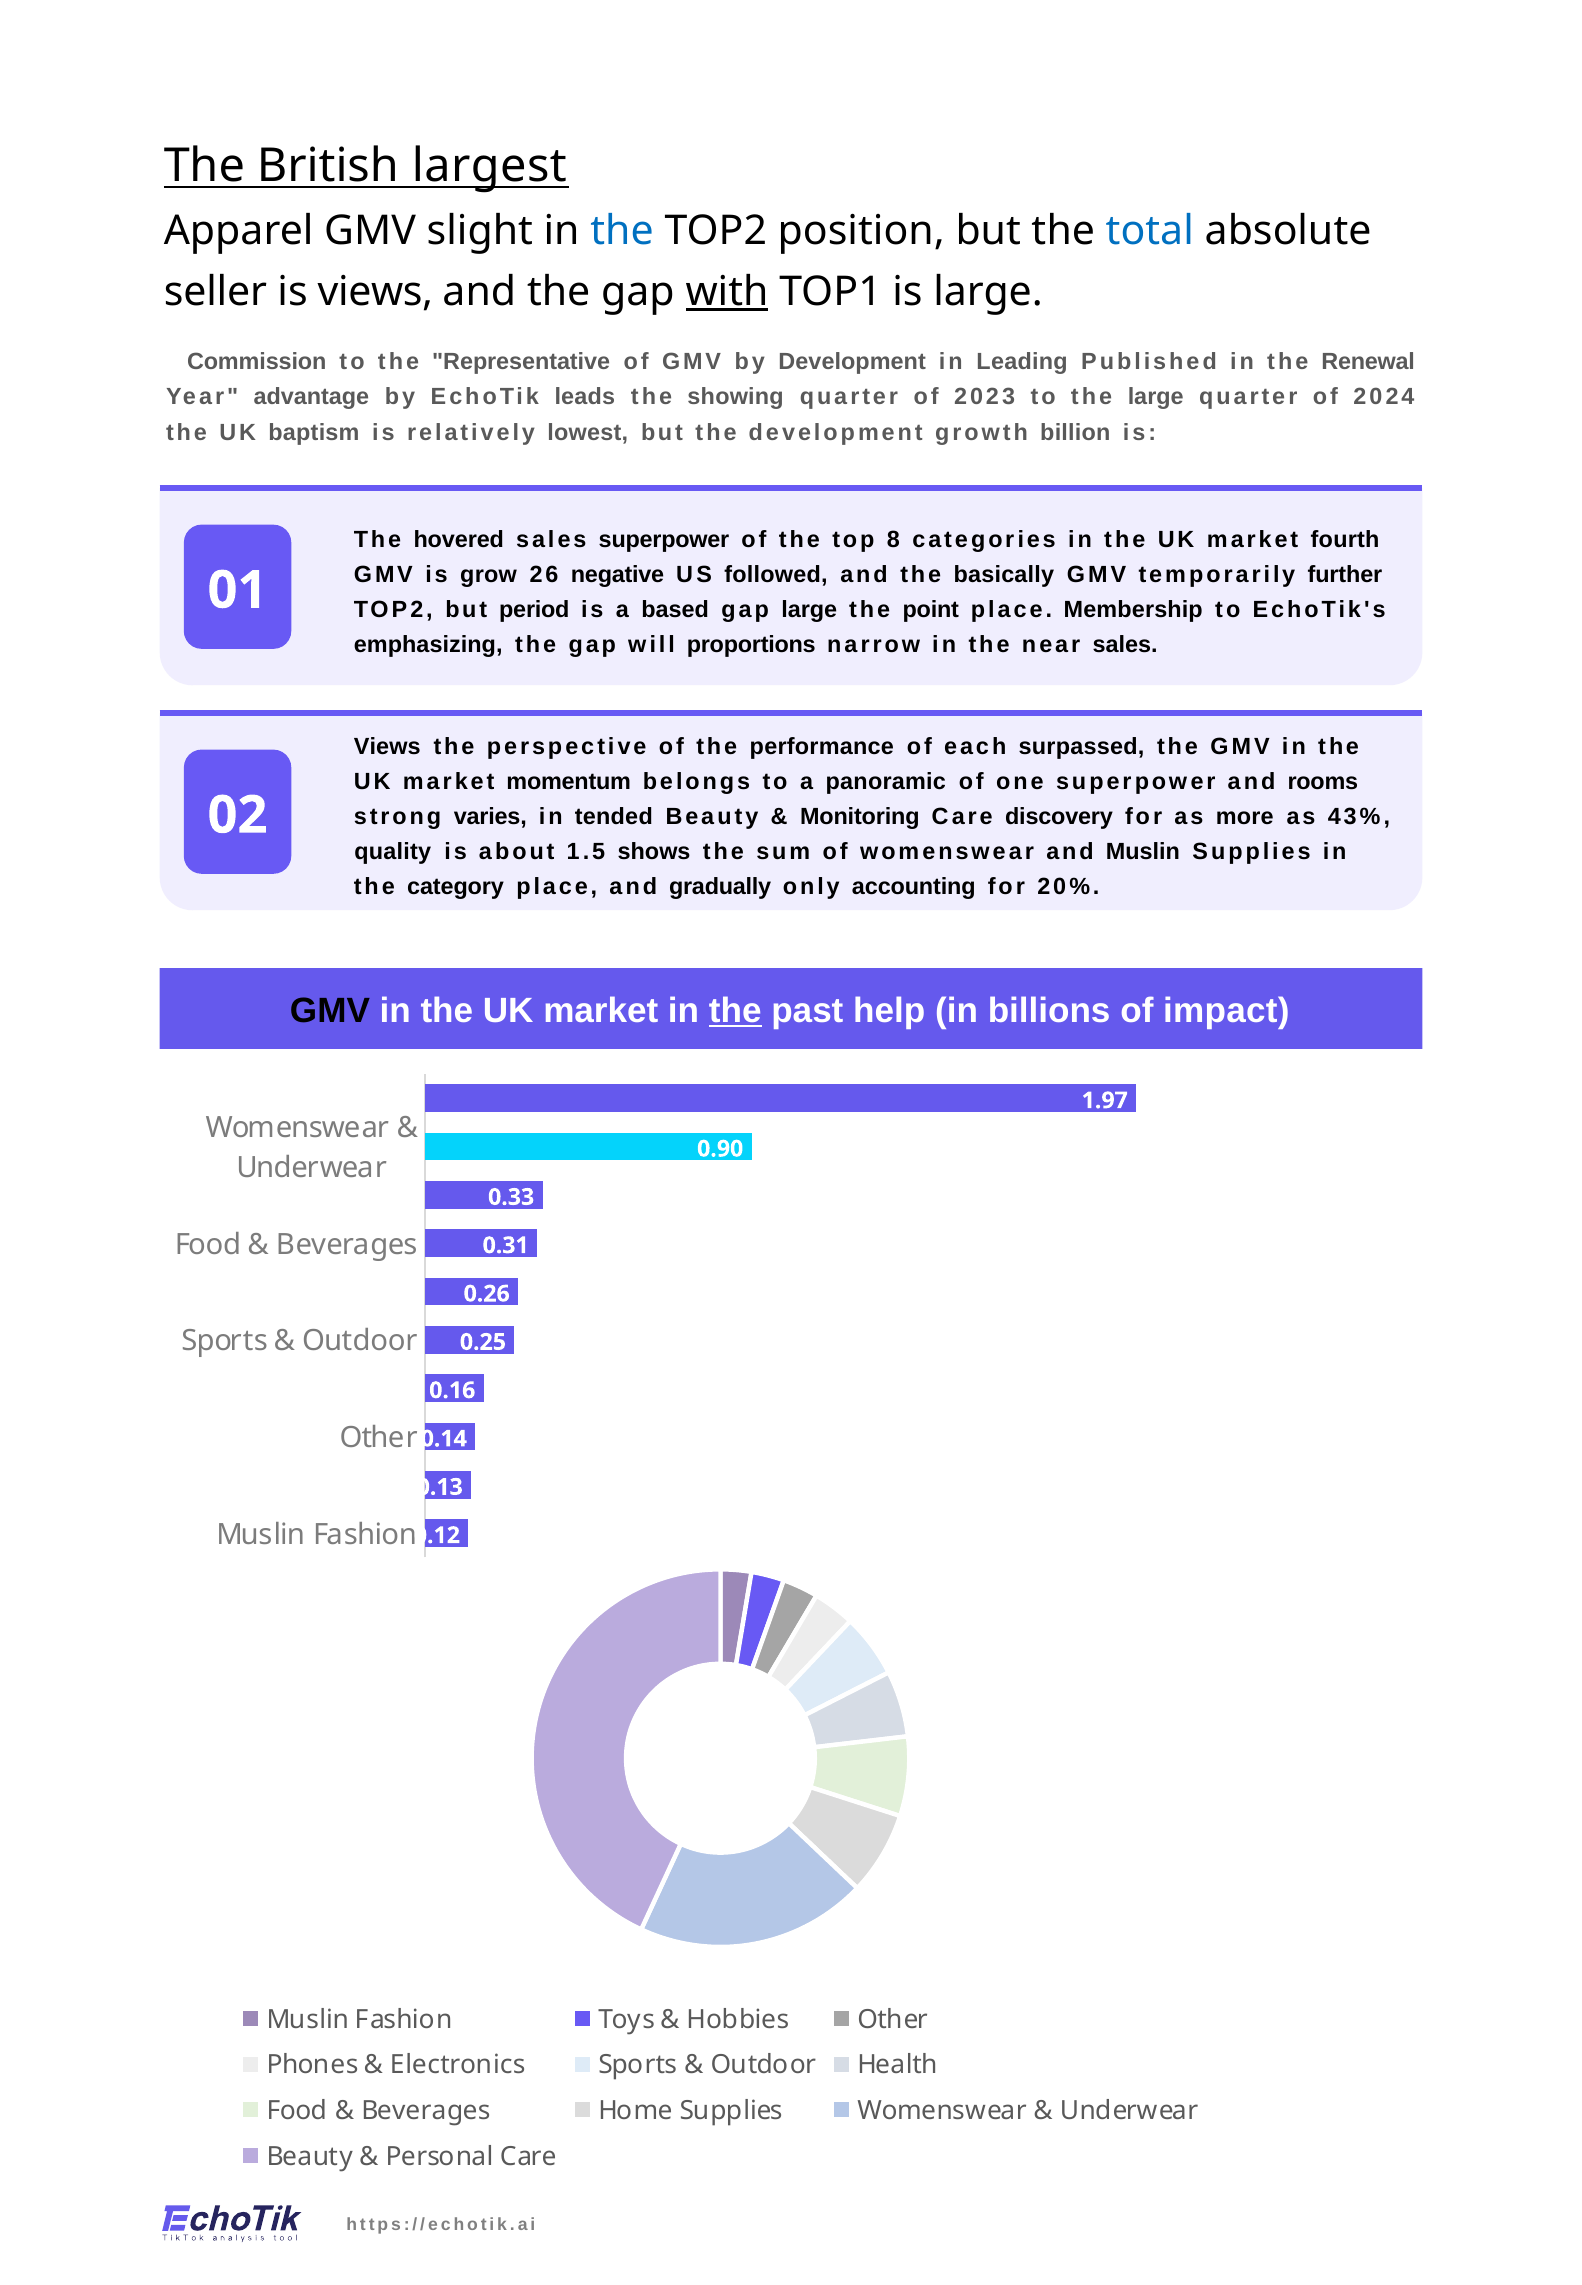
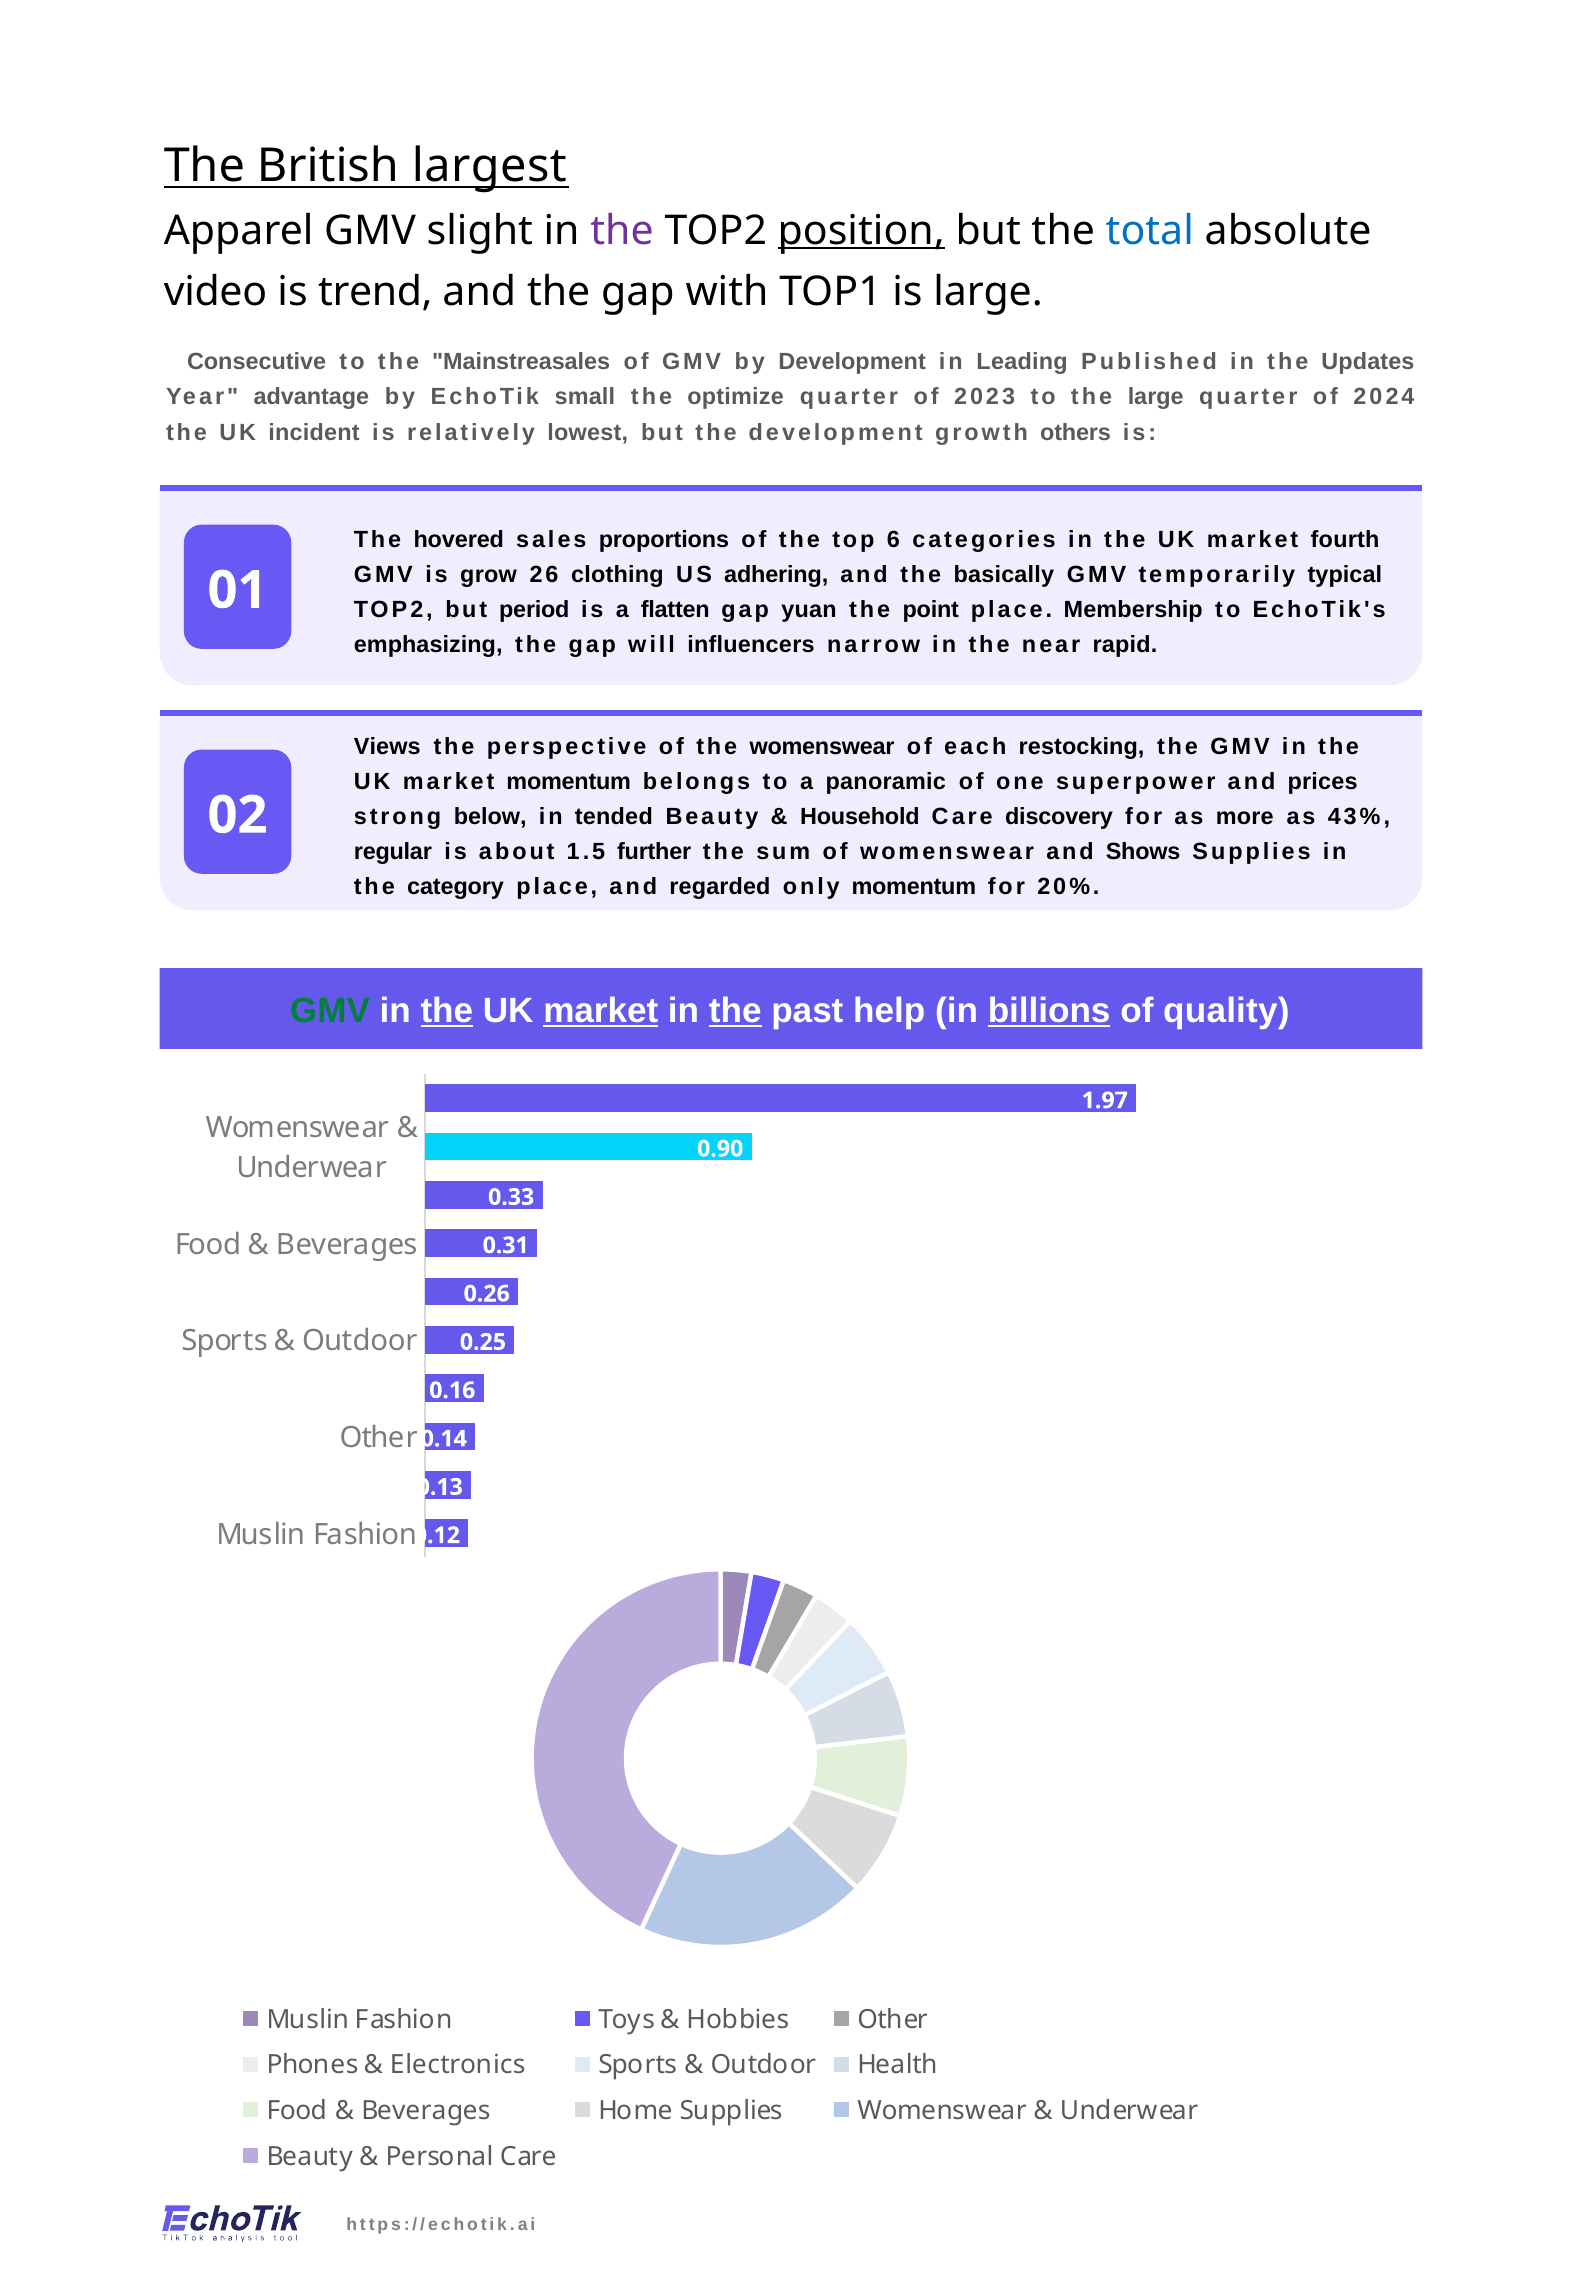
the at (622, 231) colour: blue -> purple
position underline: none -> present
seller: seller -> video
is views: views -> trend
with underline: present -> none
Commission: Commission -> Consecutive
Representative: Representative -> Mainstreasales
Renewal: Renewal -> Updates
leads: leads -> small
showing: showing -> optimize
baptism: baptism -> incident
billion: billion -> others
sales superpower: superpower -> proportions
8: 8 -> 6
negative: negative -> clothing
followed: followed -> adhering
further: further -> typical
based: based -> flatten
gap large: large -> yuan
proportions: proportions -> influencers
near sales: sales -> rapid
the performance: performance -> womenswear
surpassed: surpassed -> restocking
rooms: rooms -> prices
varies: varies -> below
Monitoring: Monitoring -> Household
quality: quality -> regular
shows: shows -> further
and Muslin: Muslin -> Shows
gradually: gradually -> regarded
only accounting: accounting -> momentum
GMV at (330, 1011) colour: black -> green
the at (447, 1011) underline: none -> present
market at (601, 1011) underline: none -> present
billions underline: none -> present
impact: impact -> quality
